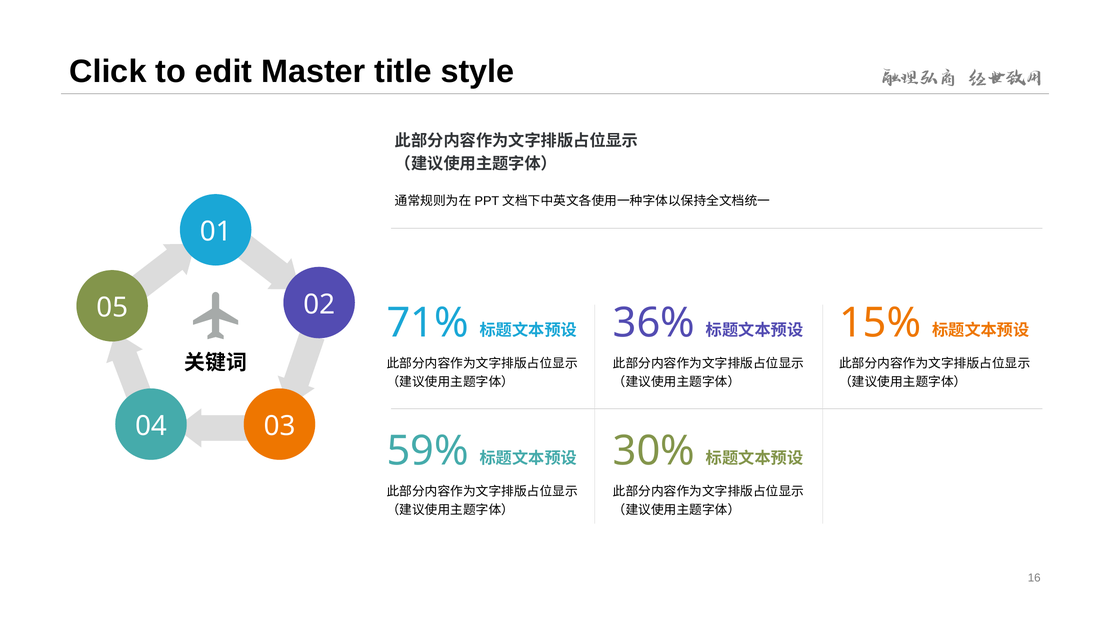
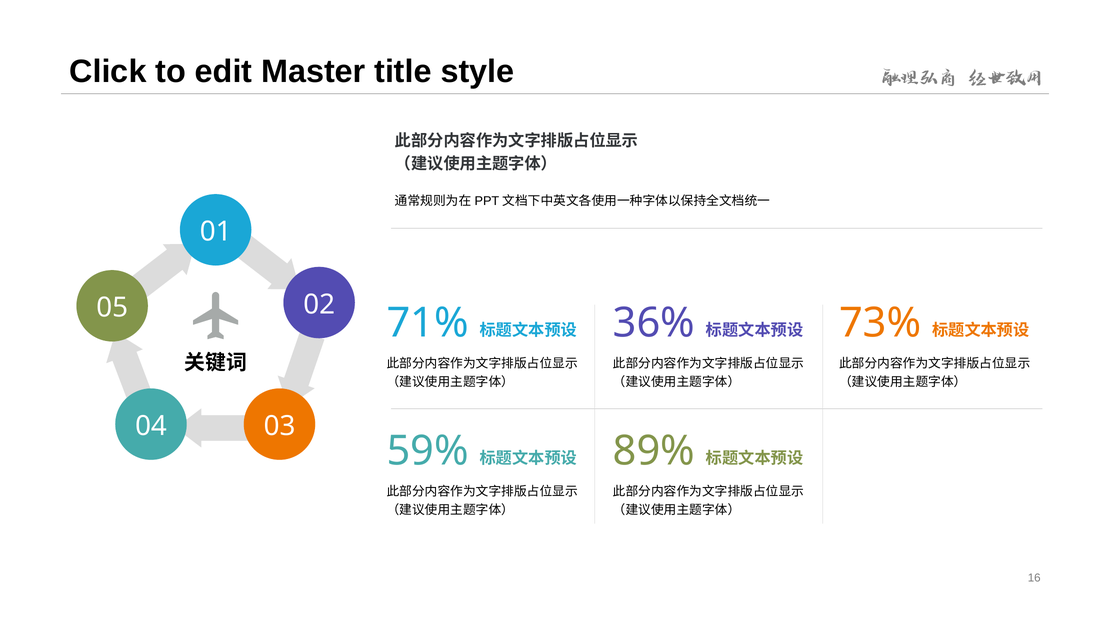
15%: 15% -> 73%
30%: 30% -> 89%
